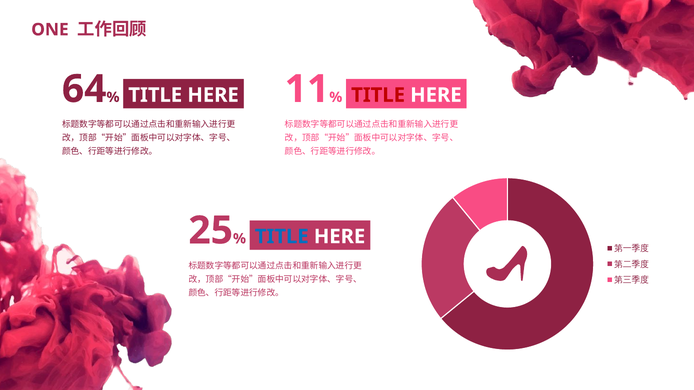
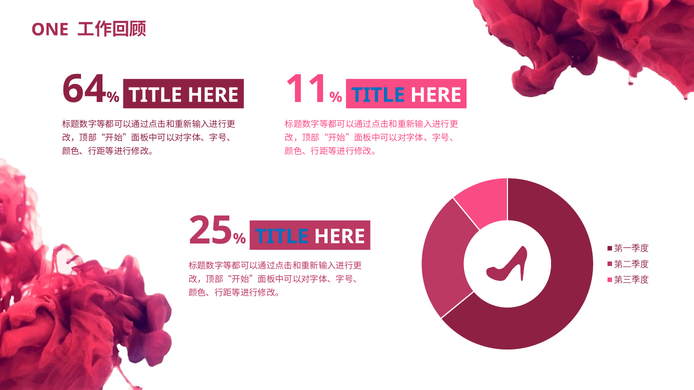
TITLE at (378, 95) colour: red -> blue
